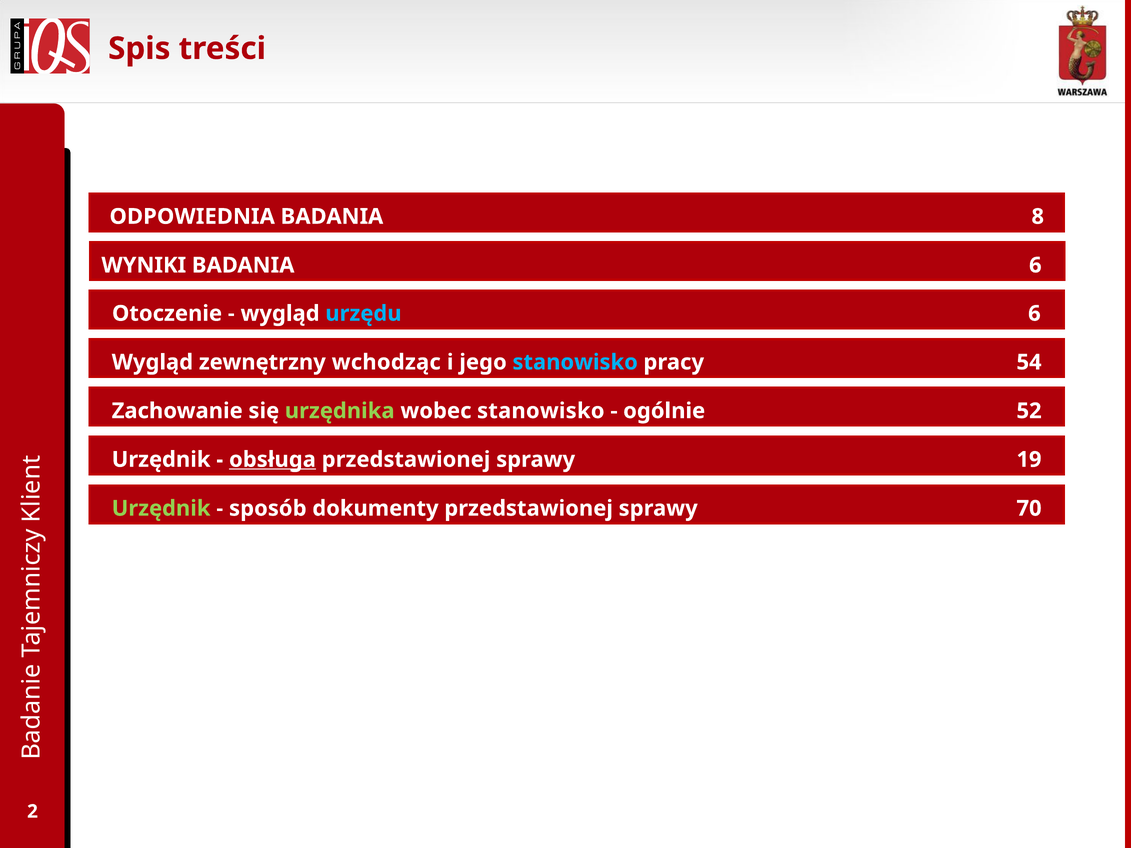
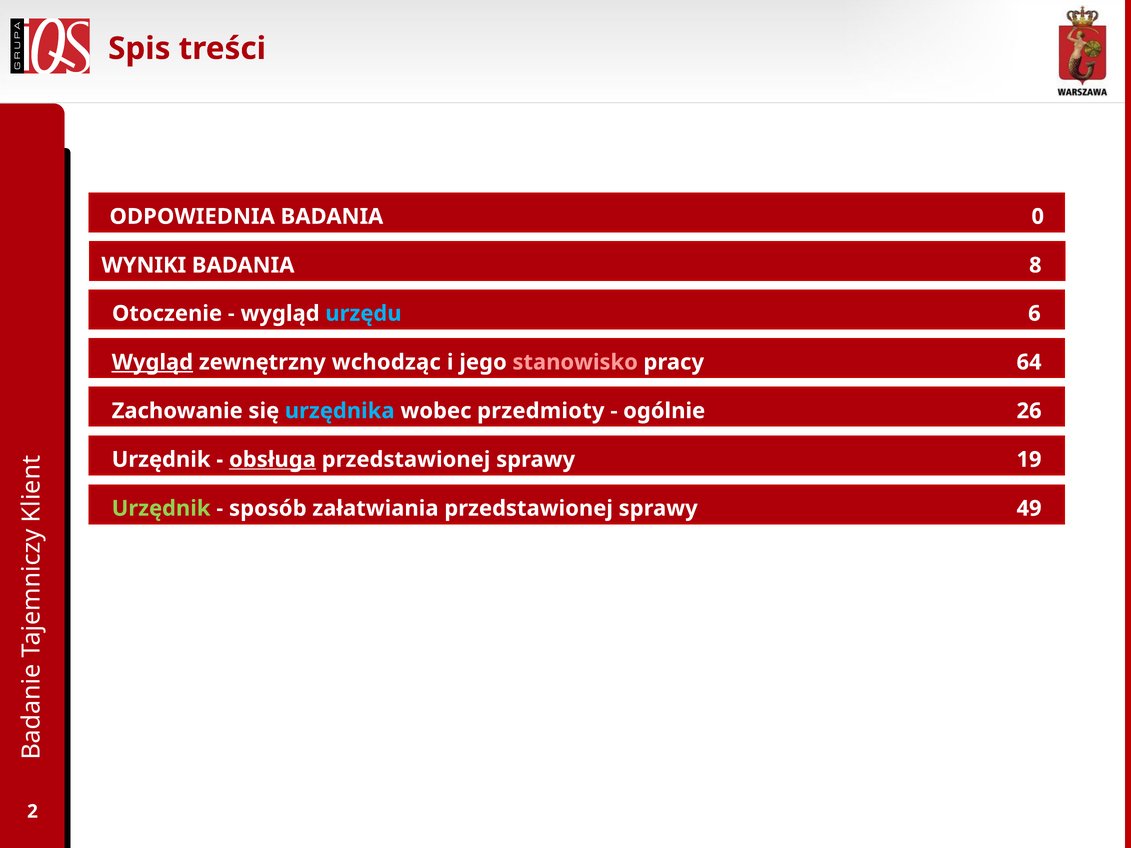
8: 8 -> 0
BADANIA 6: 6 -> 8
Wygląd at (152, 362) underline: none -> present
stanowisko at (575, 362) colour: light blue -> pink
54: 54 -> 64
urzędnika colour: light green -> light blue
wobec stanowisko: stanowisko -> przedmioty
52: 52 -> 26
dokumenty: dokumenty -> załatwiania
70: 70 -> 49
